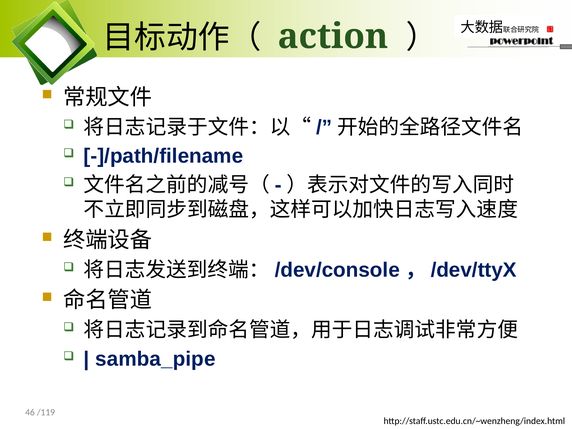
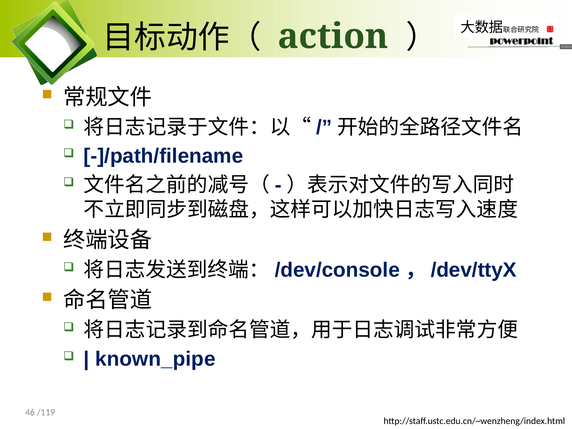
samba_pipe: samba_pipe -> known_pipe
